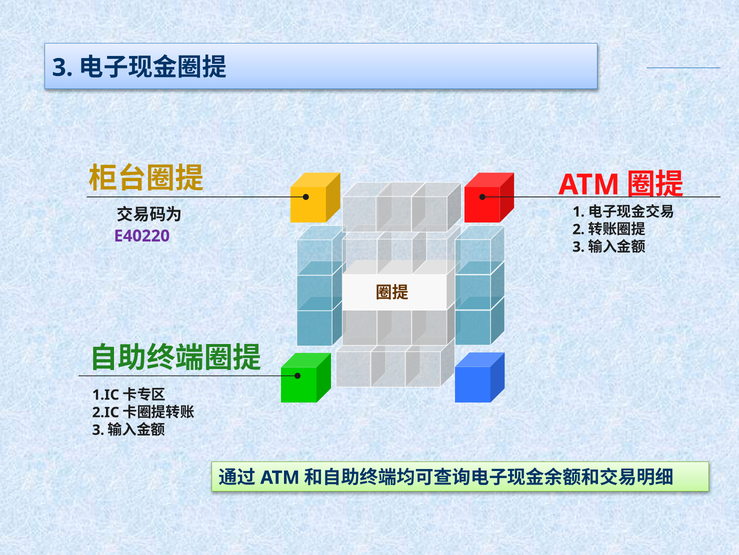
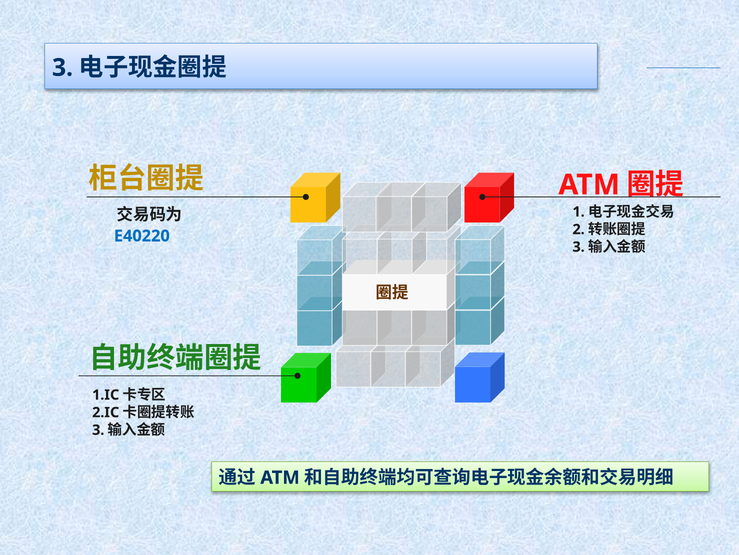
E40220 colour: purple -> blue
